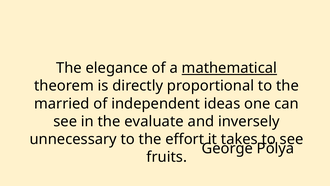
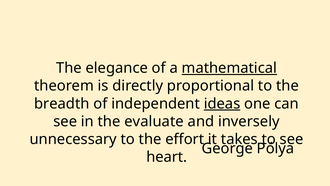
married: married -> breadth
ideas underline: none -> present
fruits: fruits -> heart
